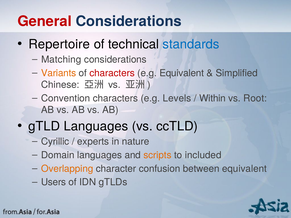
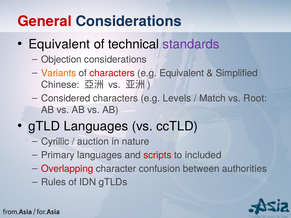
Repertoire at (59, 44): Repertoire -> Equivalent
standards colour: blue -> purple
Matching: Matching -> Objection
Convention: Convention -> Considered
Within: Within -> Match
experts: experts -> auction
Domain: Domain -> Primary
scripts colour: orange -> red
Overlapping colour: orange -> red
between equivalent: equivalent -> authorities
Users: Users -> Rules
